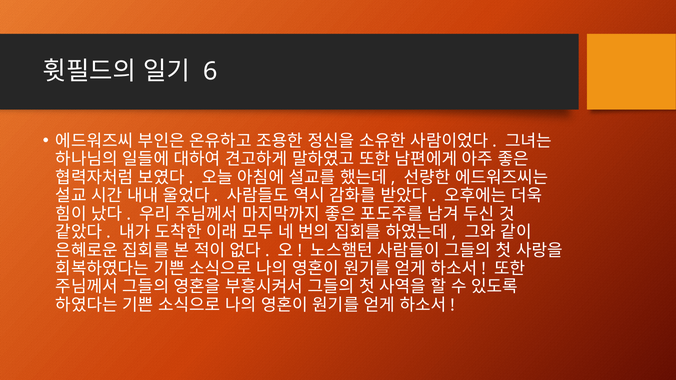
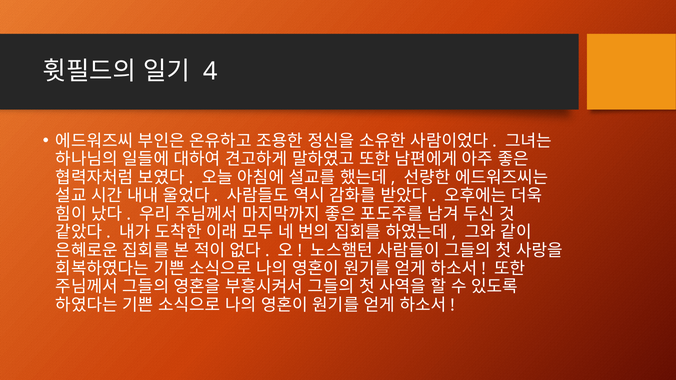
6: 6 -> 4
